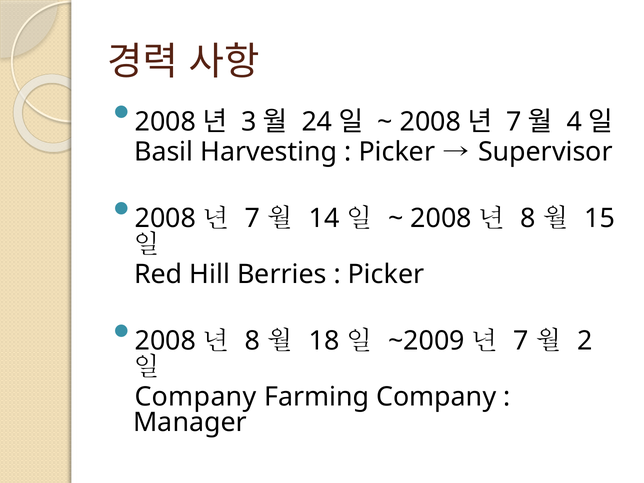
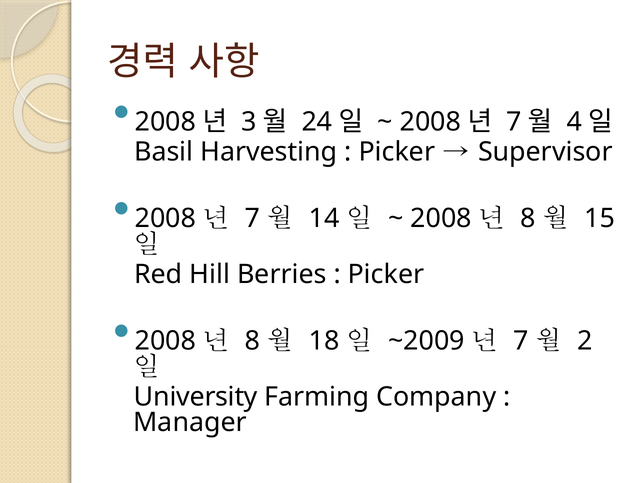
Company at (196, 397): Company -> University
